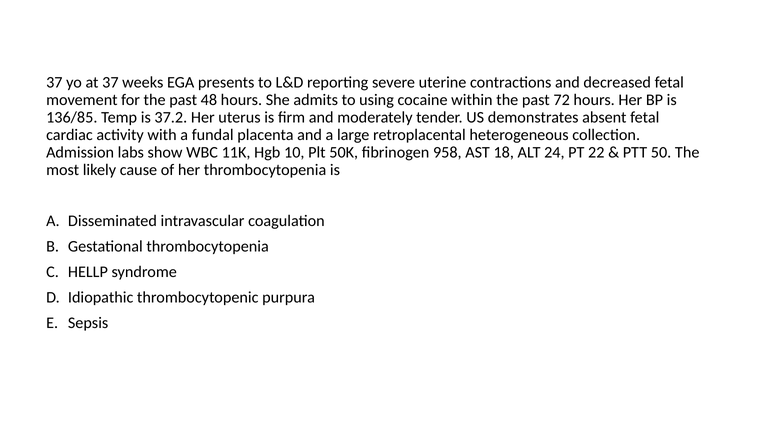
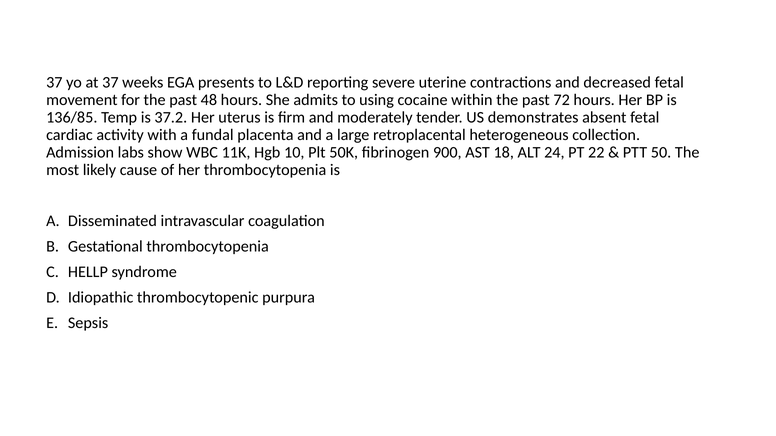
958: 958 -> 900
